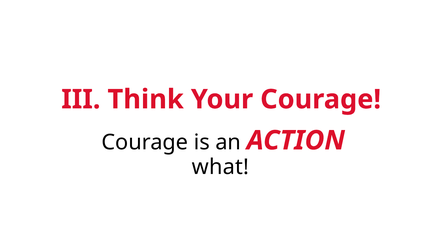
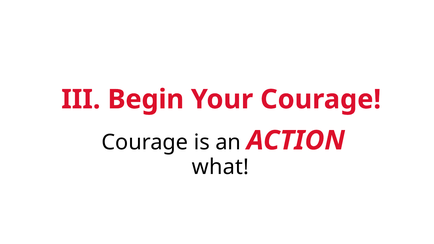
Think: Think -> Begin
